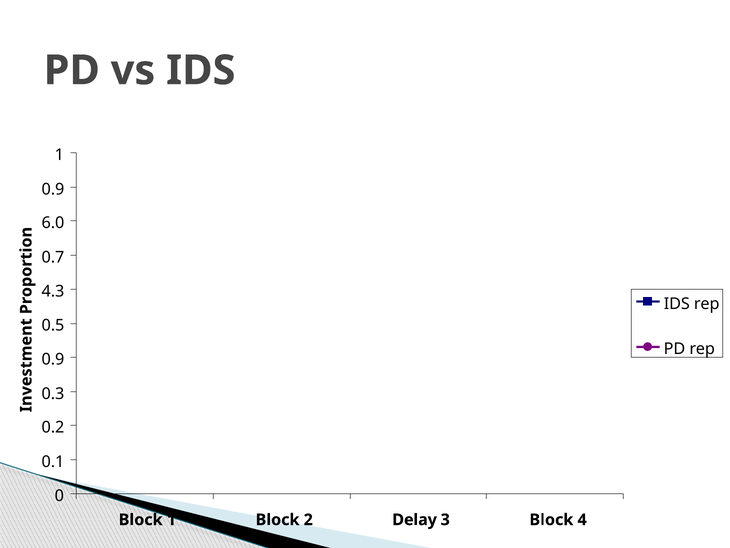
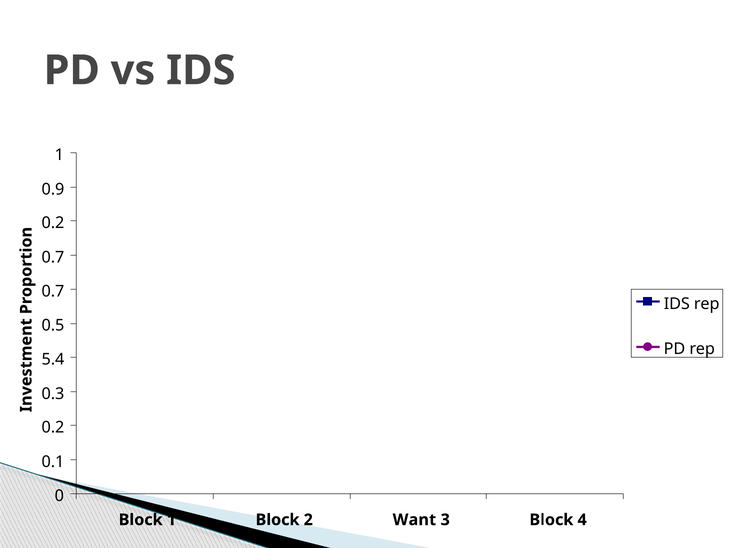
6.0 at (53, 223): 6.0 -> 0.2
4.3 at (53, 291): 4.3 -> 0.7
0.9 at (53, 359): 0.9 -> 5.4
Delay: Delay -> Want
